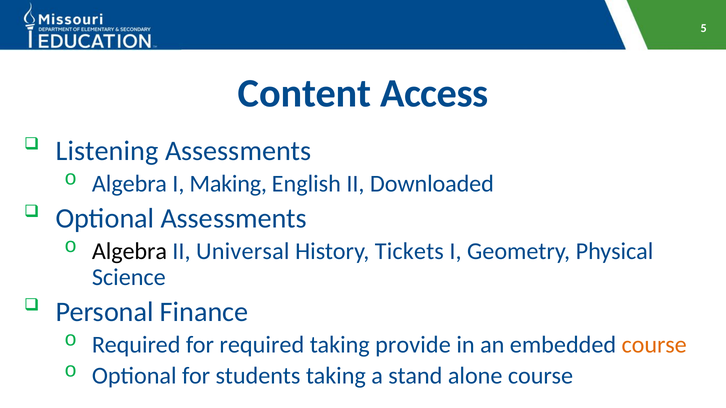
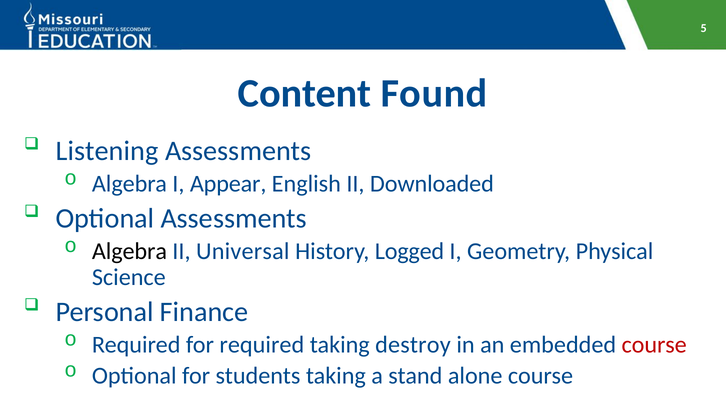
Access: Access -> Found
Making: Making -> Appear
Tickets: Tickets -> Logged
provide: provide -> destroy
course at (654, 345) colour: orange -> red
